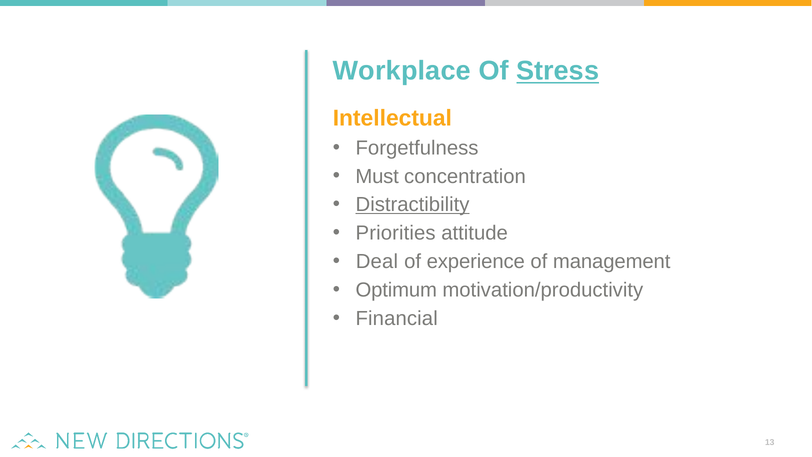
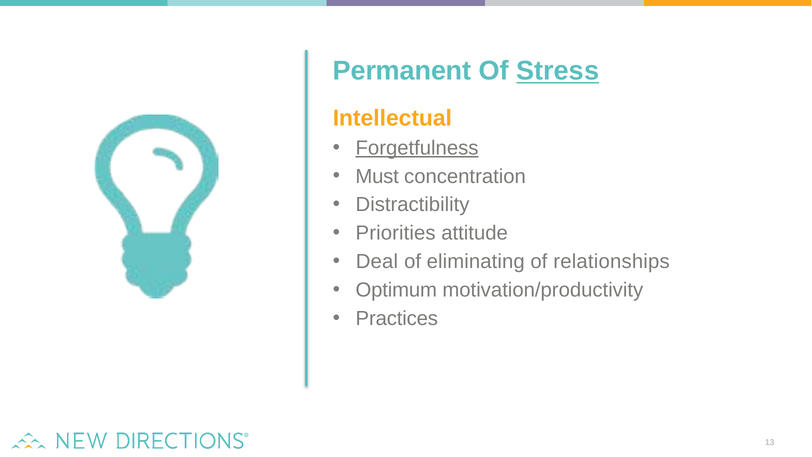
Workplace: Workplace -> Permanent
Forgetfulness underline: none -> present
Distractibility underline: present -> none
experience: experience -> eliminating
management: management -> relationships
Financial: Financial -> Practices
